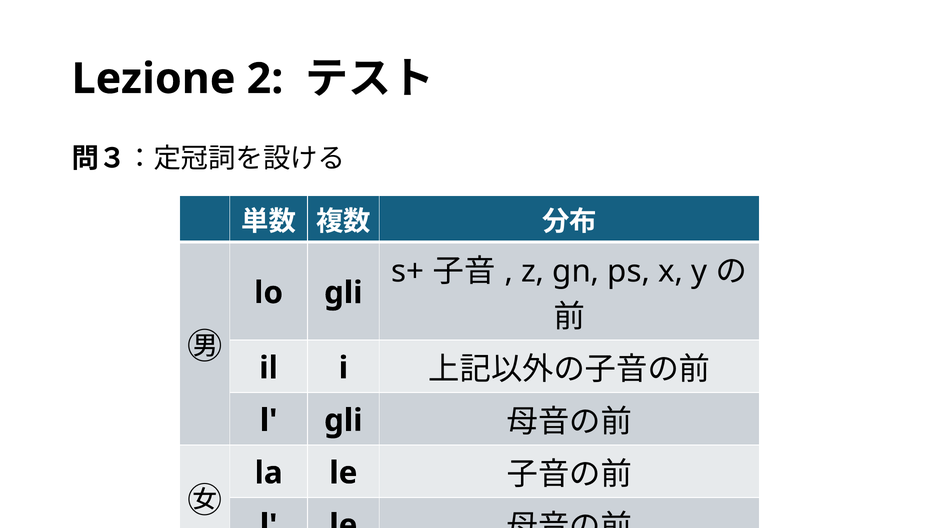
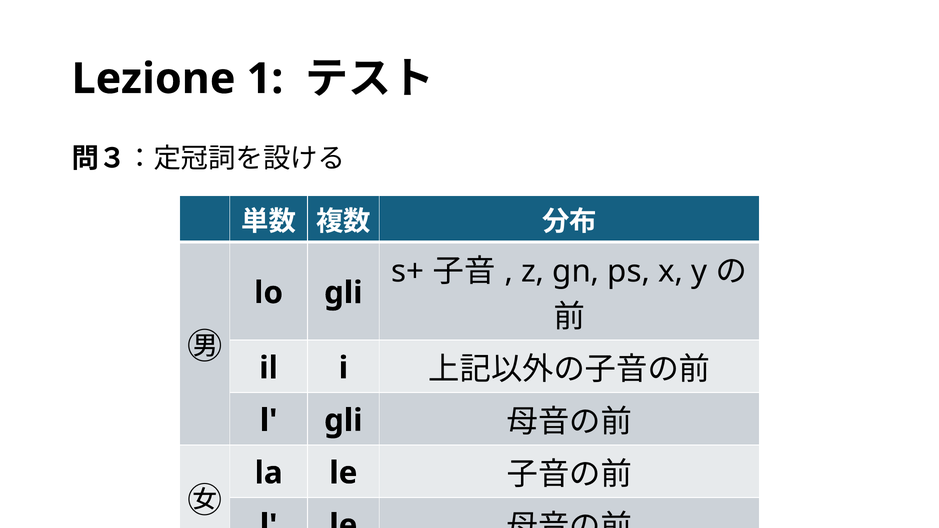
2: 2 -> 1
